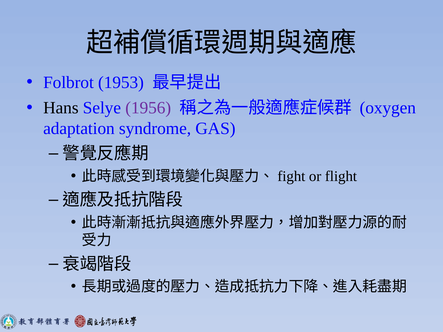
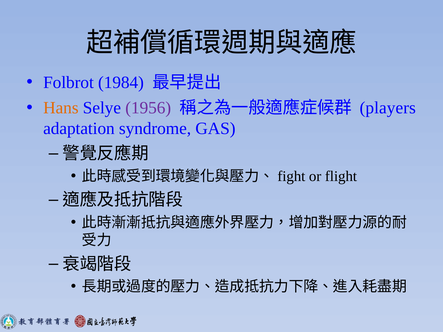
1953: 1953 -> 1984
Hans colour: black -> orange
oxygen: oxygen -> players
